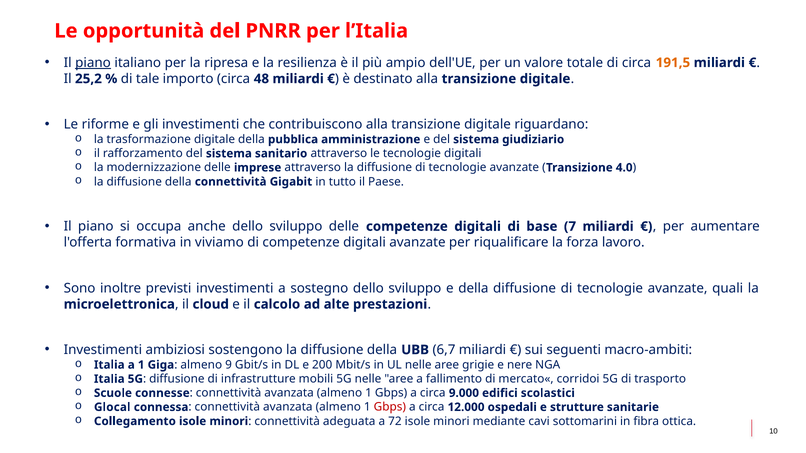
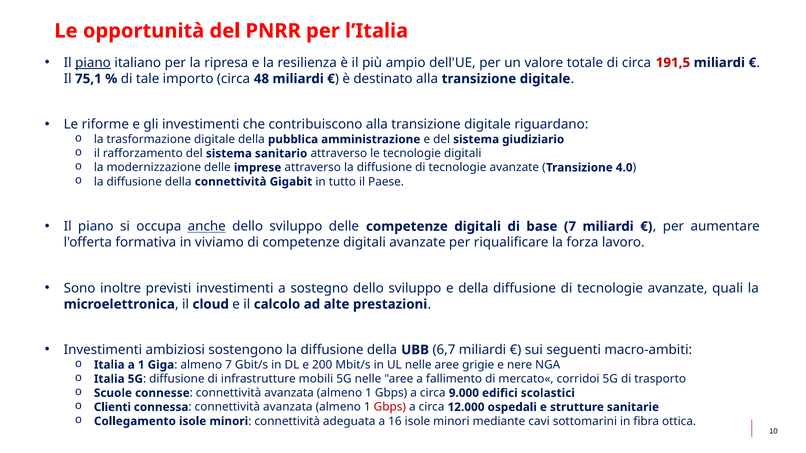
191,5 colour: orange -> red
25,2: 25,2 -> 75,1
anche underline: none -> present
almeno 9: 9 -> 7
Glocal: Glocal -> Clienti
72: 72 -> 16
